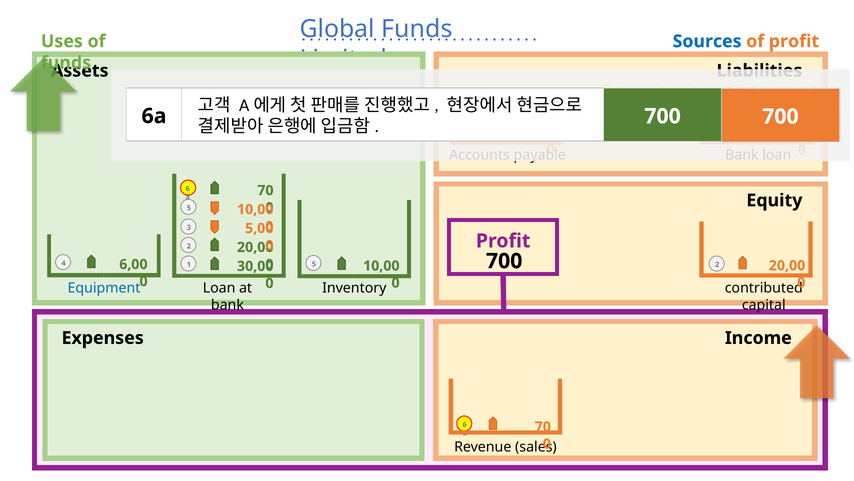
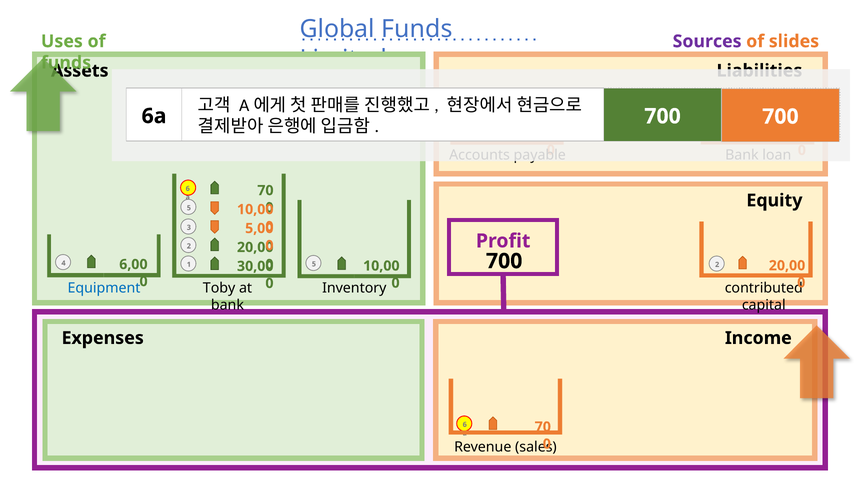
Sources colour: blue -> purple
of profit: profit -> slides
Loan at (219, 288): Loan -> Toby
